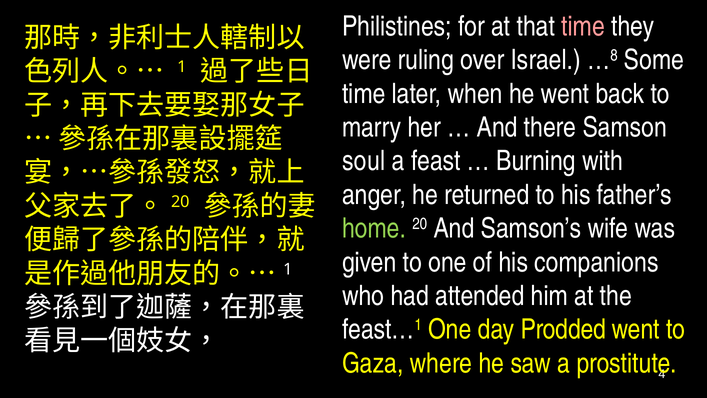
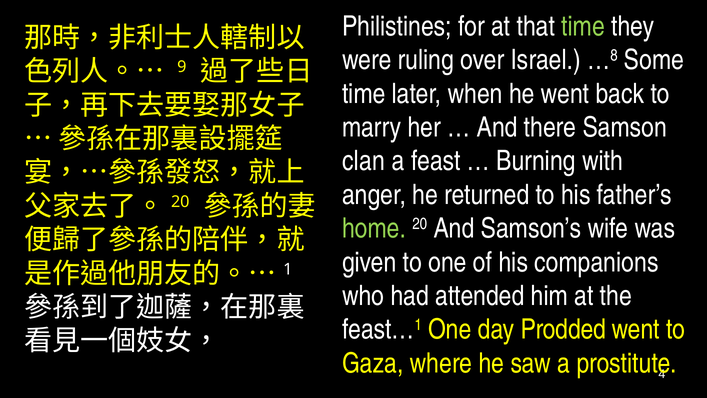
time at (583, 26) colour: pink -> light green
1: 1 -> 9
soul: soul -> clan
